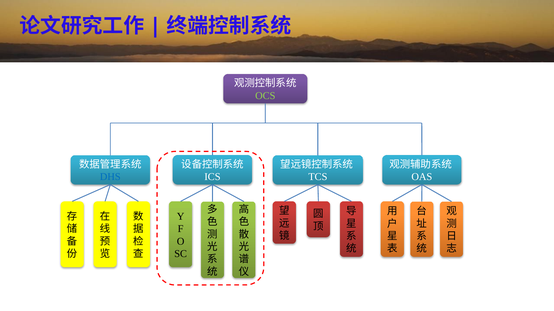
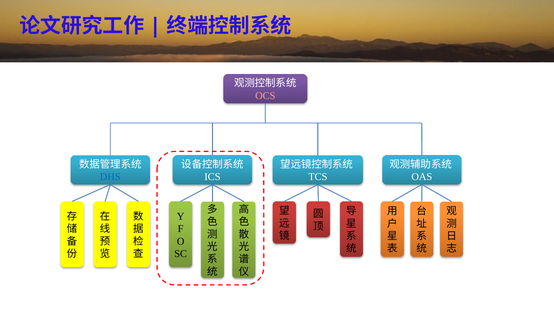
OCS colour: light green -> pink
